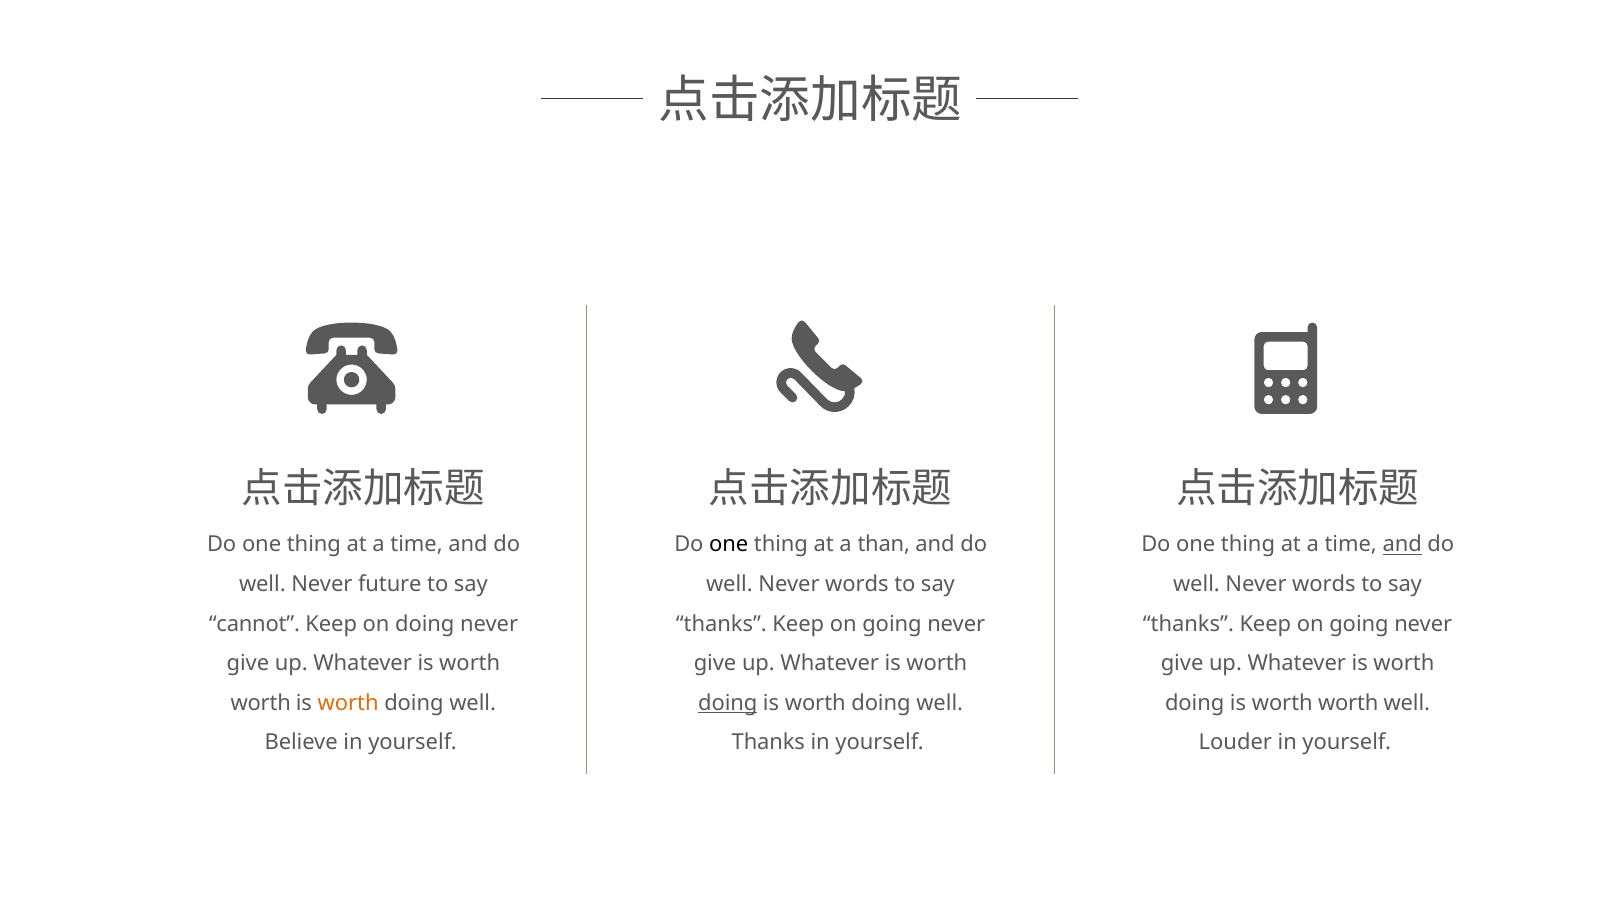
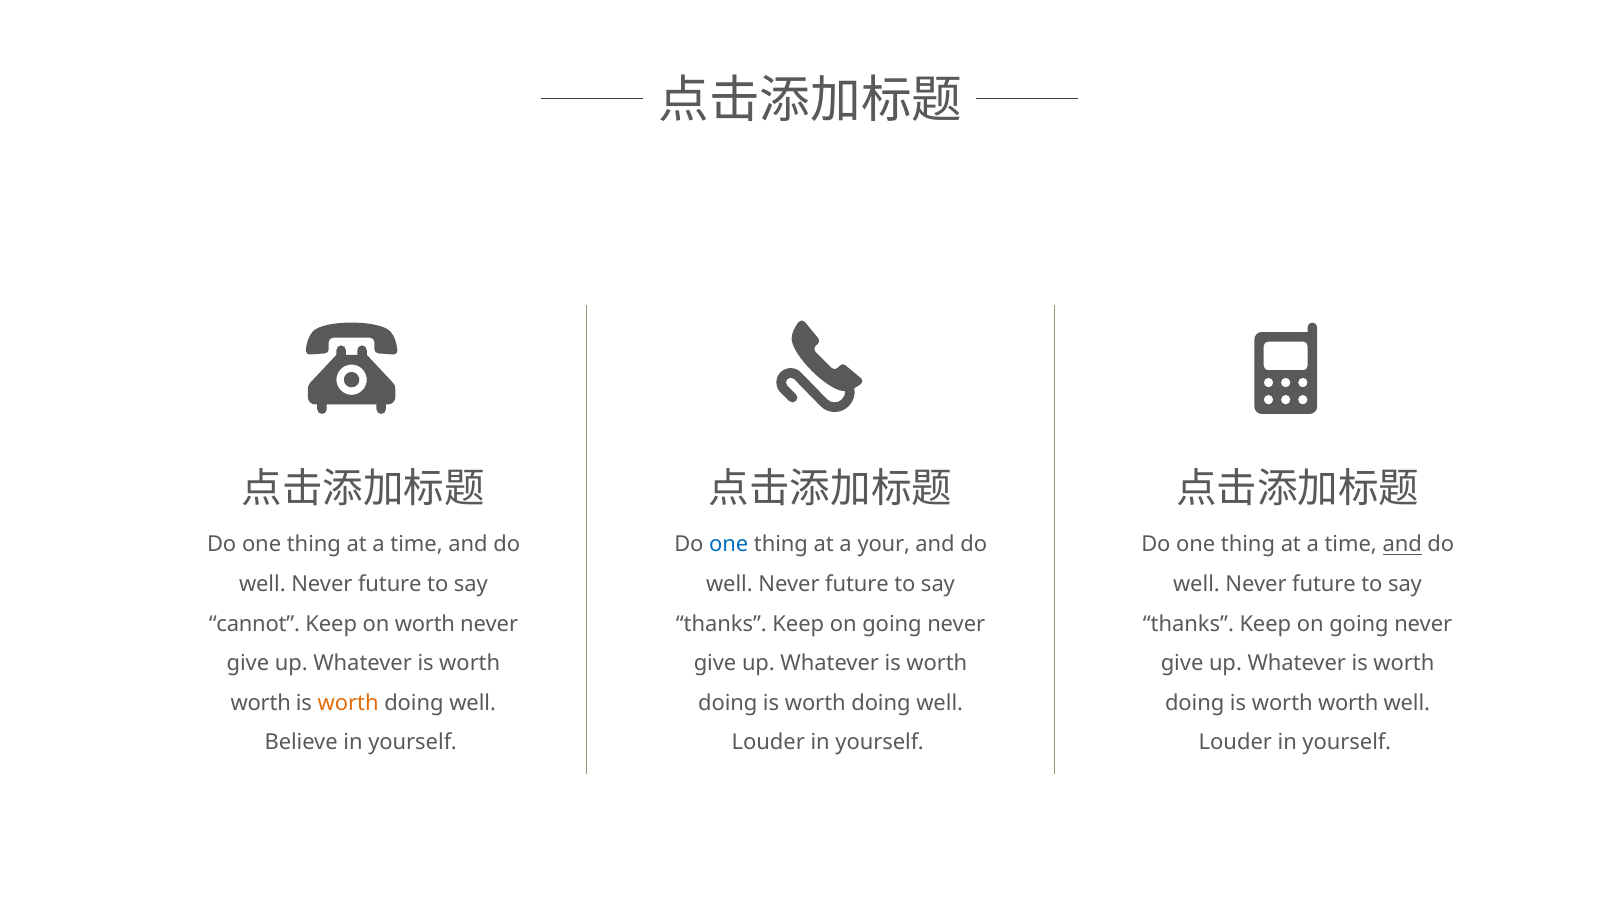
one at (729, 545) colour: black -> blue
than: than -> your
words at (857, 584): words -> future
words at (1324, 584): words -> future
on doing: doing -> worth
doing at (728, 703) underline: present -> none
Thanks at (768, 742): Thanks -> Louder
